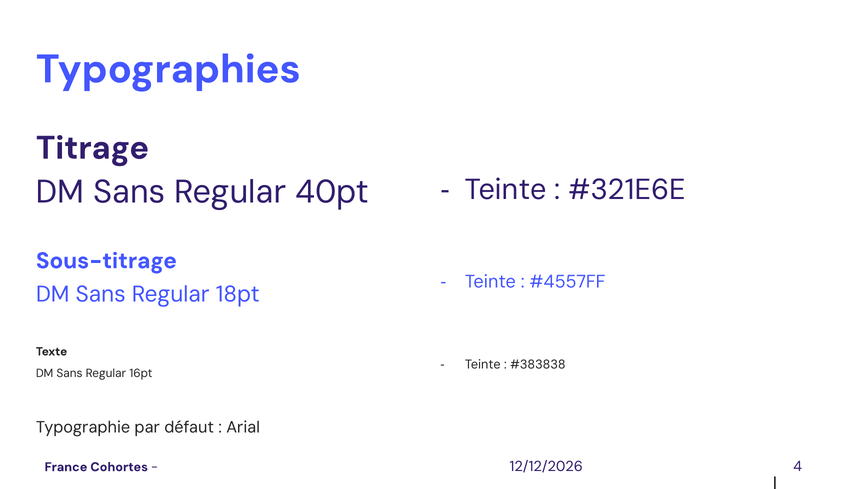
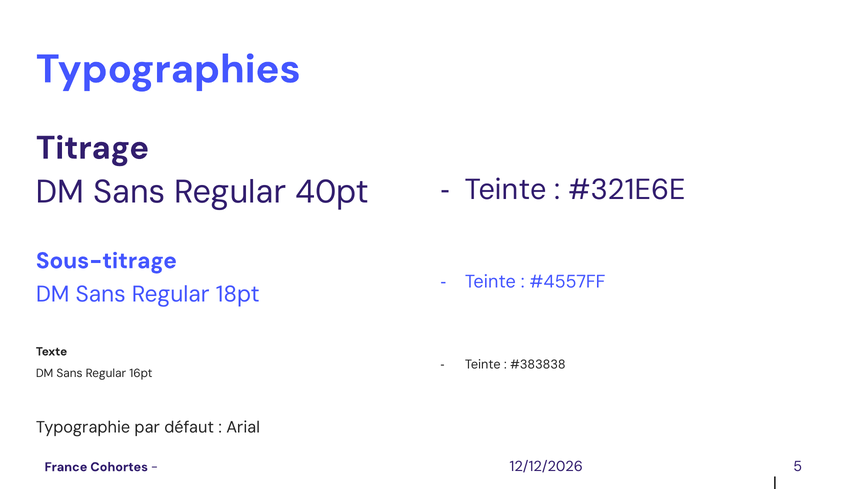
4: 4 -> 5
